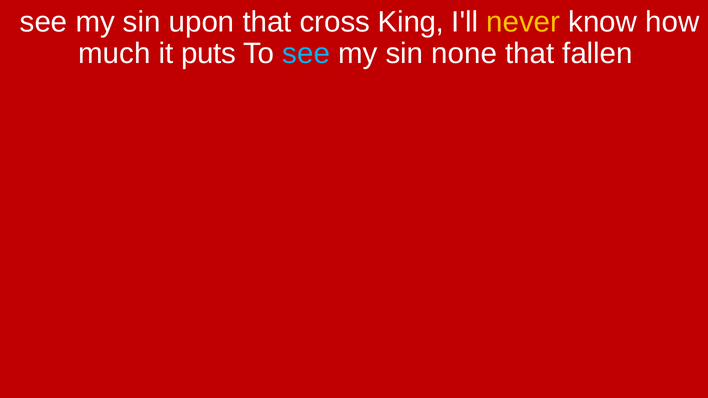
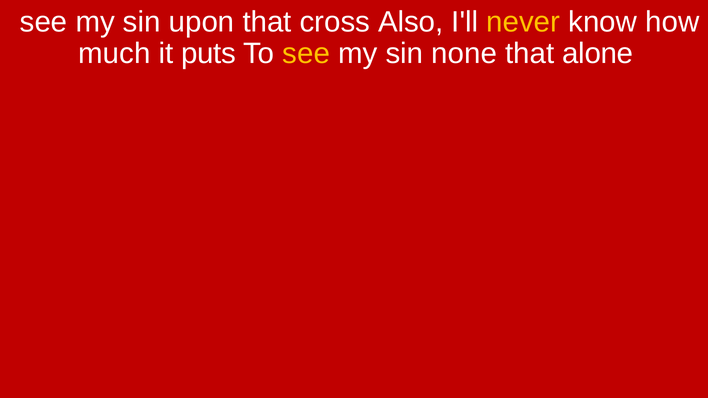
King: King -> Also
see at (306, 54) colour: light blue -> yellow
fallen: fallen -> alone
